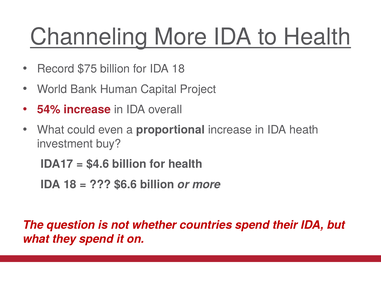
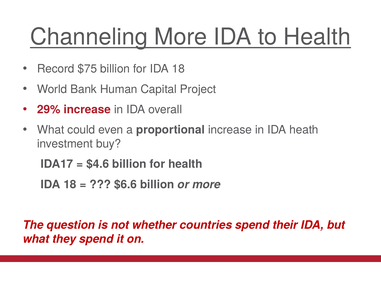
54%: 54% -> 29%
